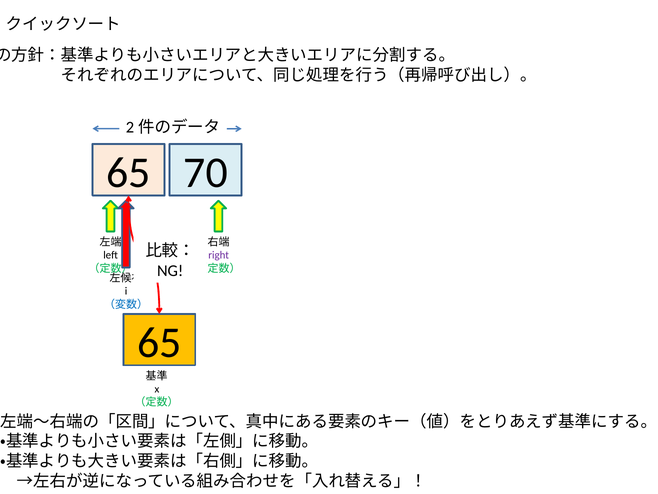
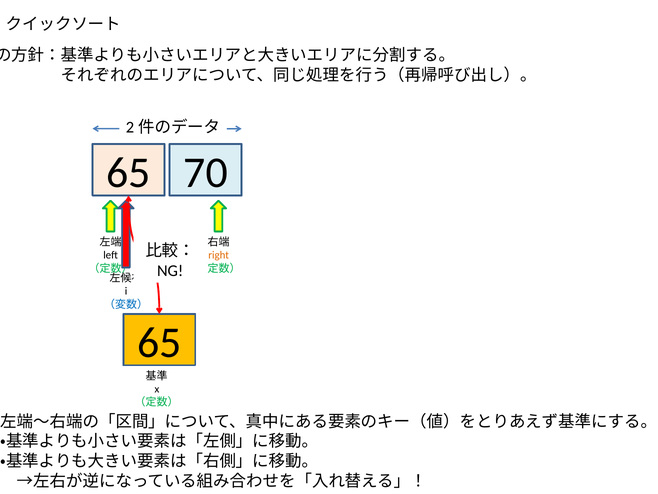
right colour: purple -> orange
